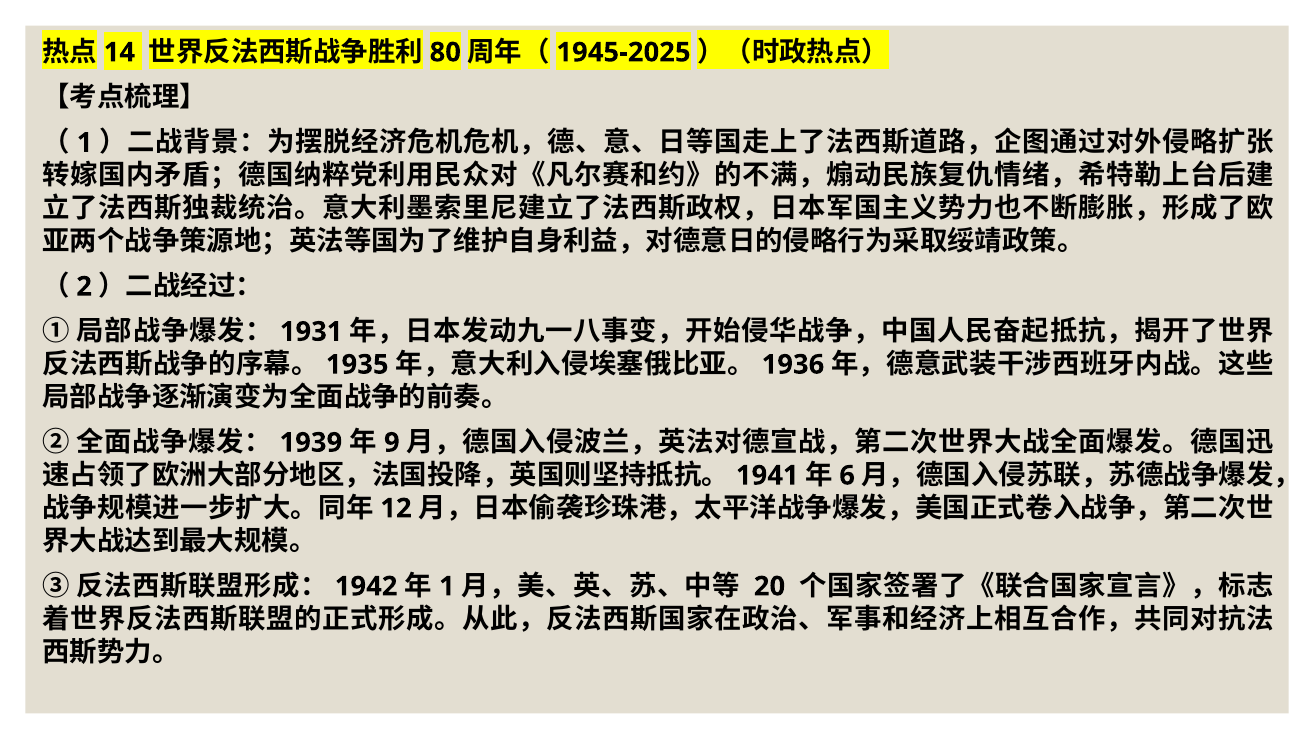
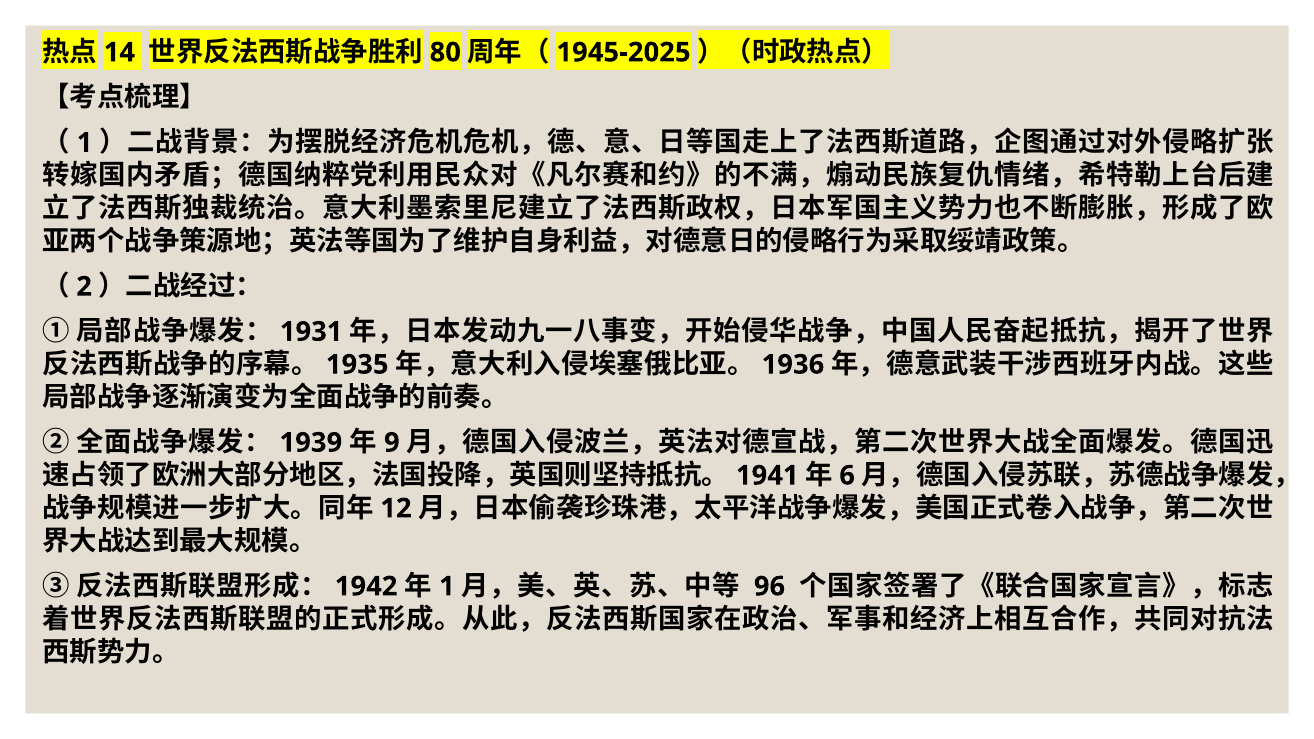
20: 20 -> 96
